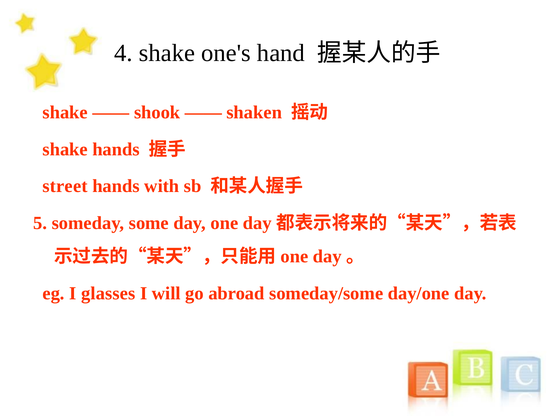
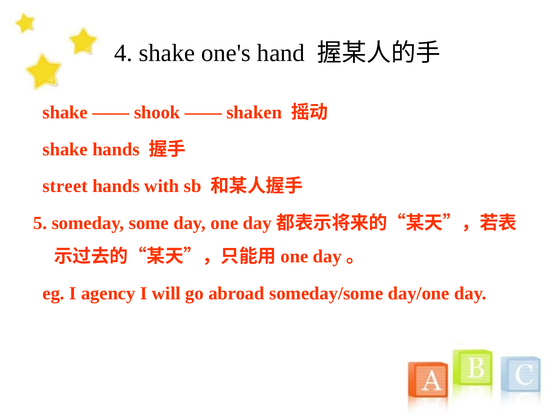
glasses: glasses -> agency
